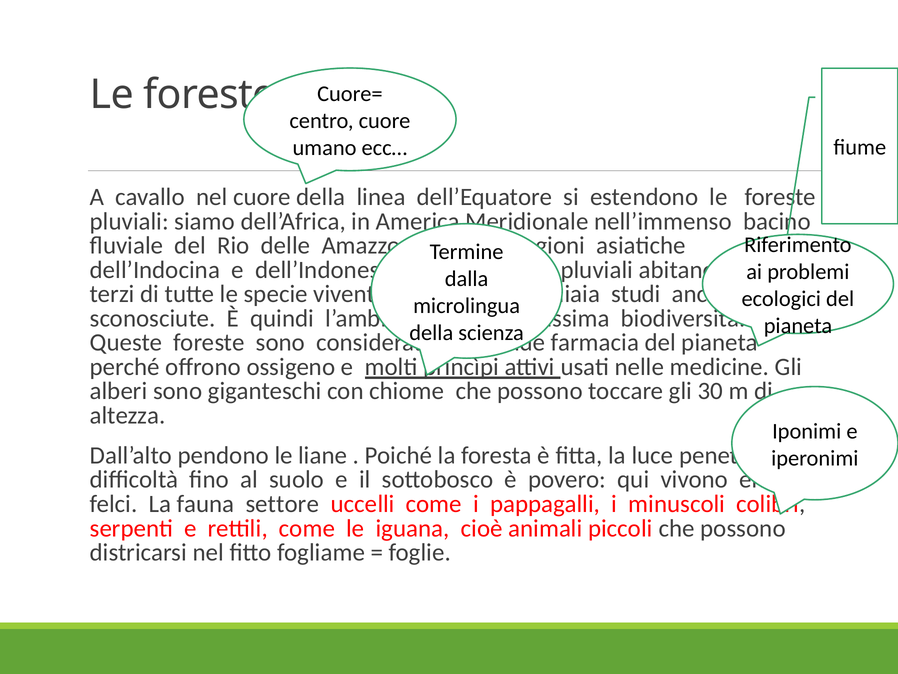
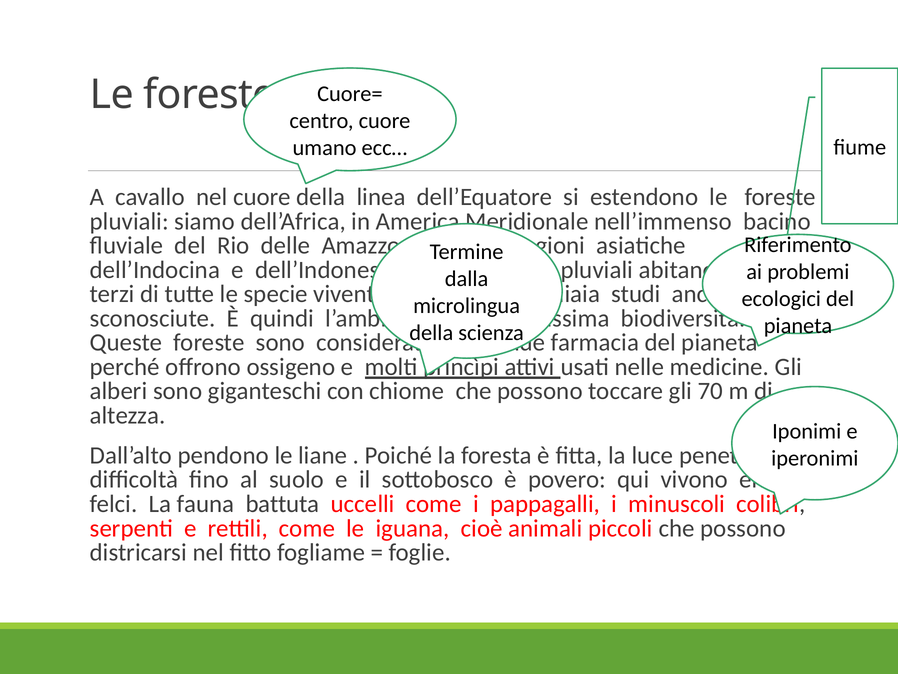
30: 30 -> 70
settore: settore -> battuta
